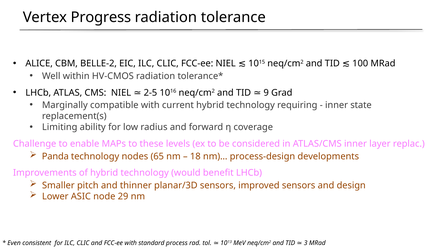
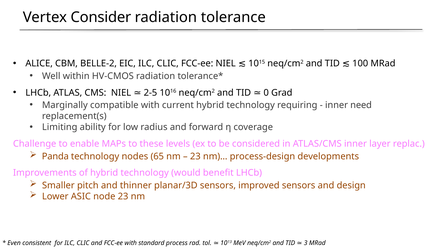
Progress: Progress -> Consider
9: 9 -> 0
state: state -> need
18 at (195, 156): 18 -> 23
node 29: 29 -> 23
